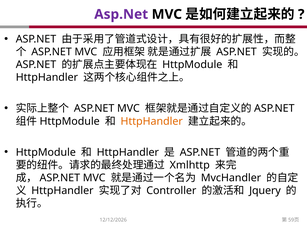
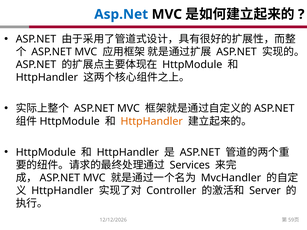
Asp.Net at (121, 14) colour: purple -> blue
Xmlhttp: Xmlhttp -> Services
Jquery: Jquery -> Server
